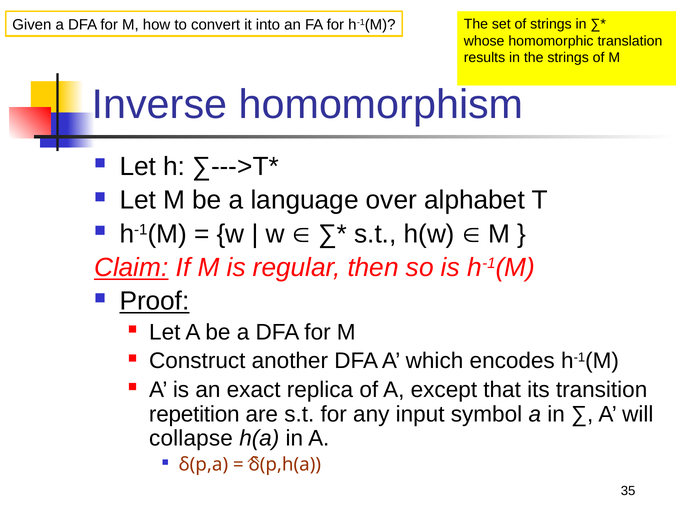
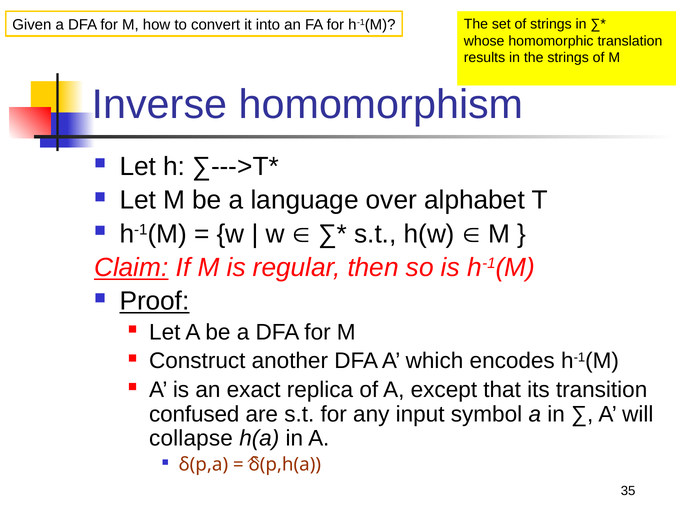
repetition: repetition -> confused
